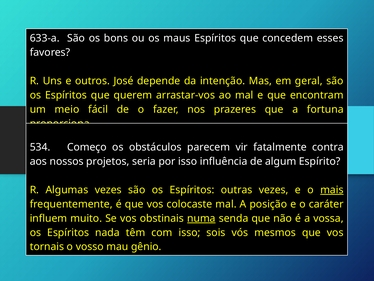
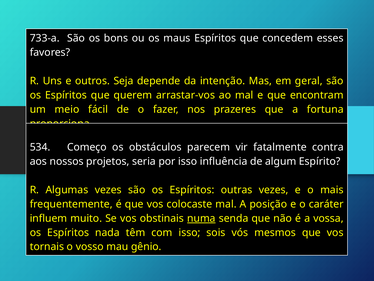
633-a: 633-a -> 733-a
José: José -> Seja
mais underline: present -> none
